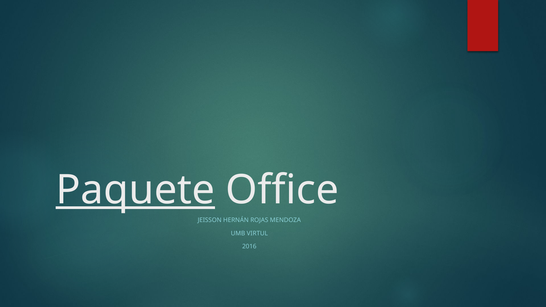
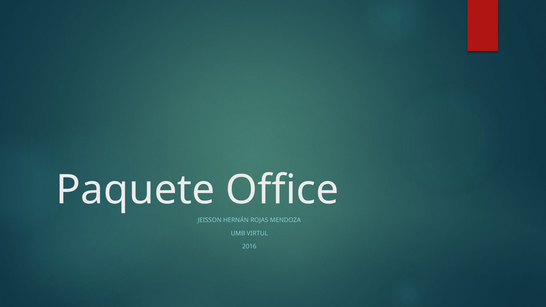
Paquete underline: present -> none
